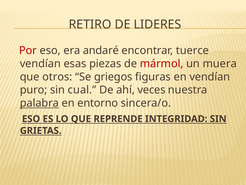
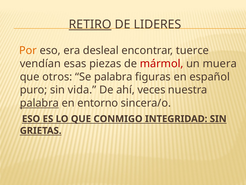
RETIRO underline: none -> present
Por colour: red -> orange
andaré: andaré -> desleal
Se griegos: griegos -> palabra
en vendían: vendían -> español
cual: cual -> vida
REPRENDE: REPRENDE -> CONMIGO
